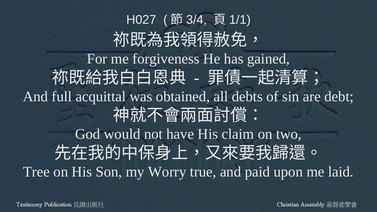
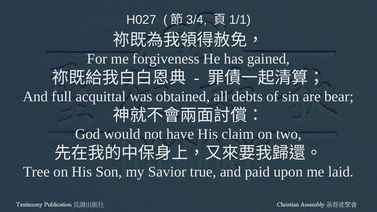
debt: debt -> bear
Worry: Worry -> Savior
